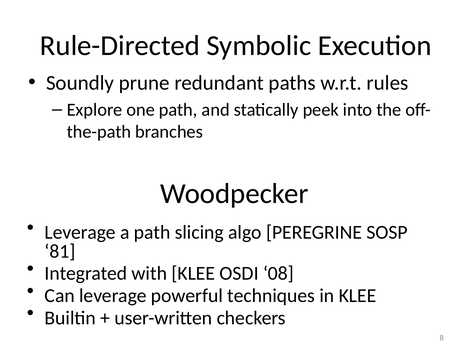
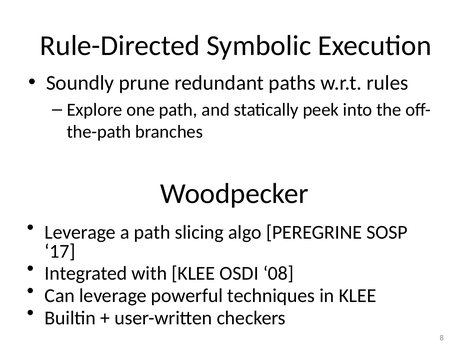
81: 81 -> 17
